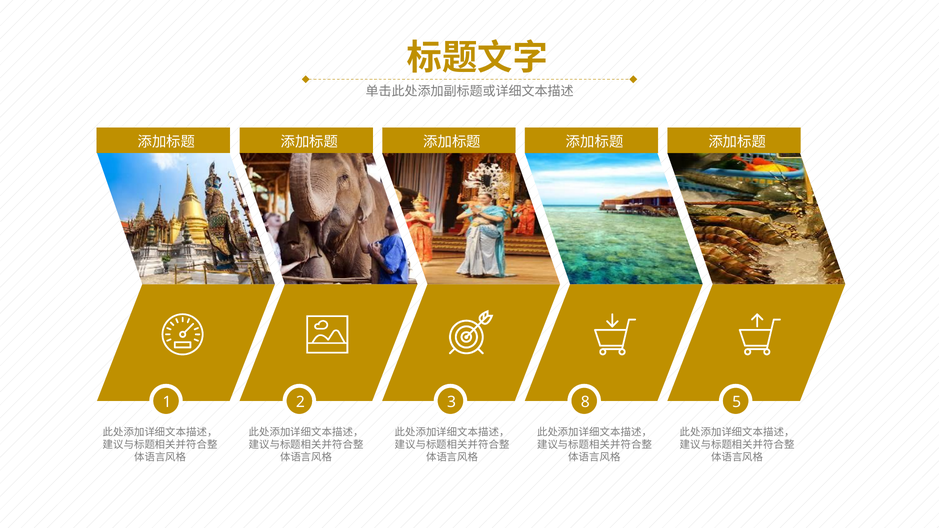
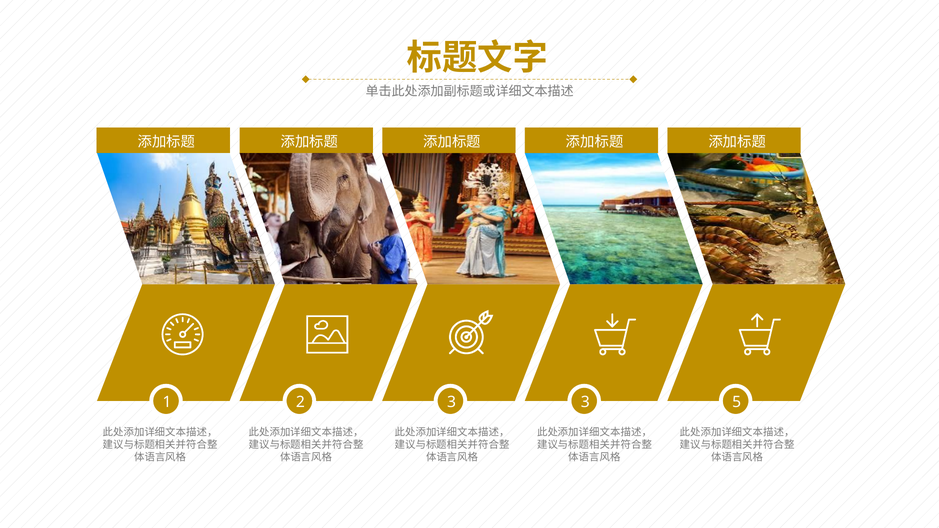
3 8: 8 -> 3
